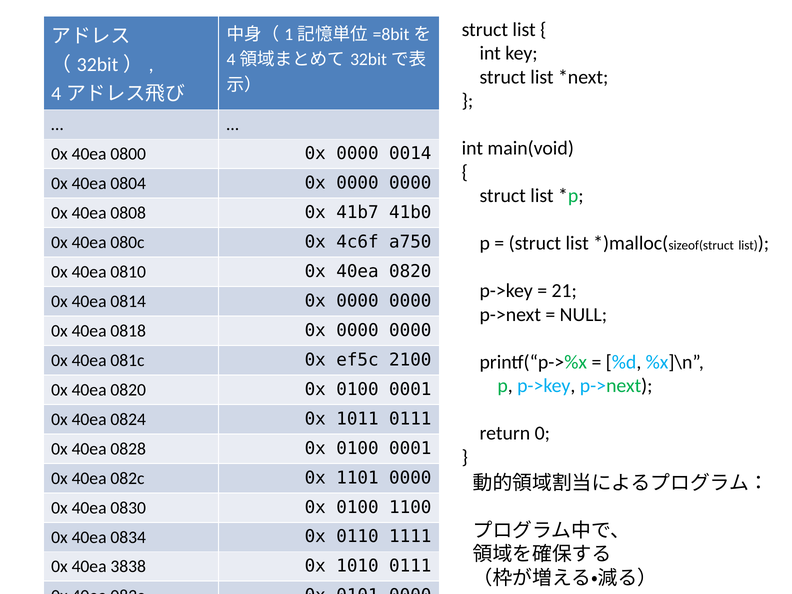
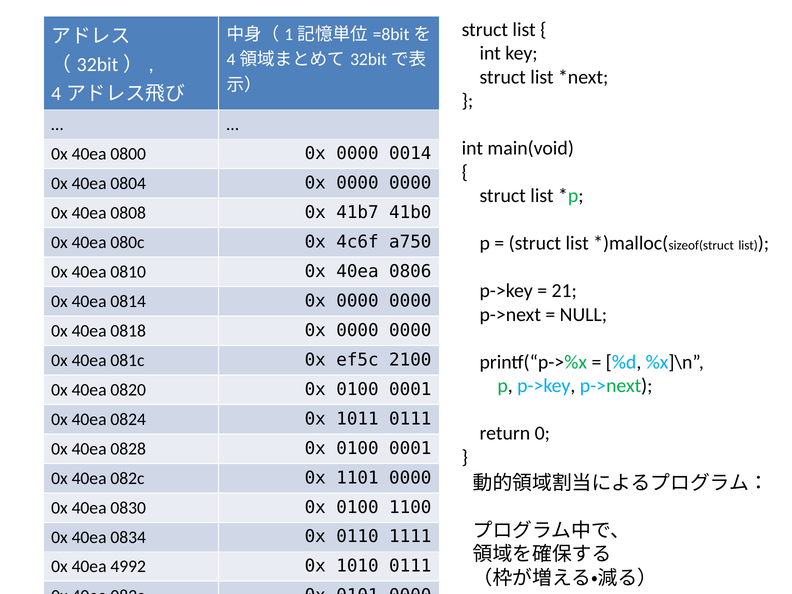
0810 0x 40ea 0820: 0820 -> 0806
3838: 3838 -> 4992
